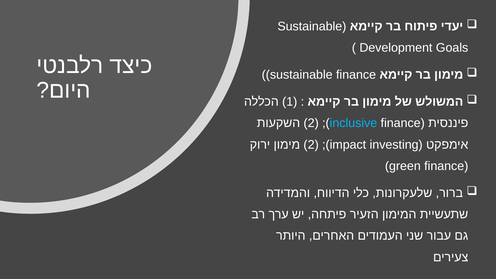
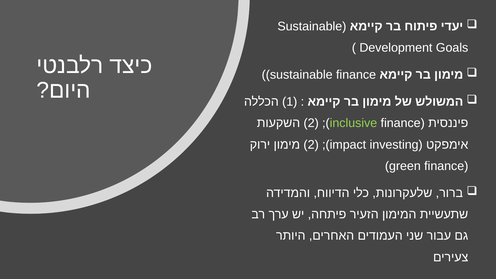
inclusive colour: light blue -> light green
